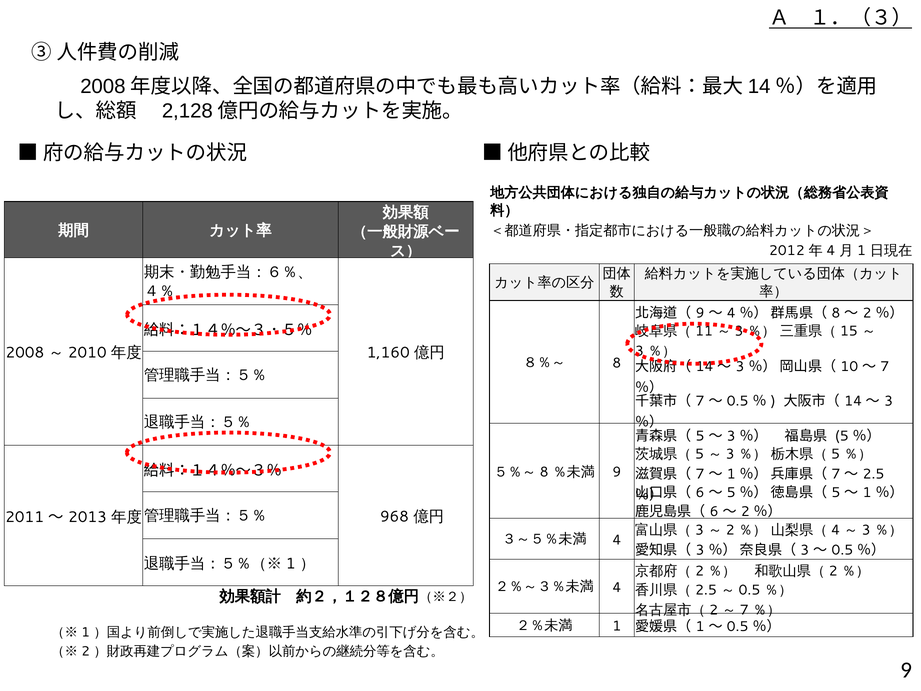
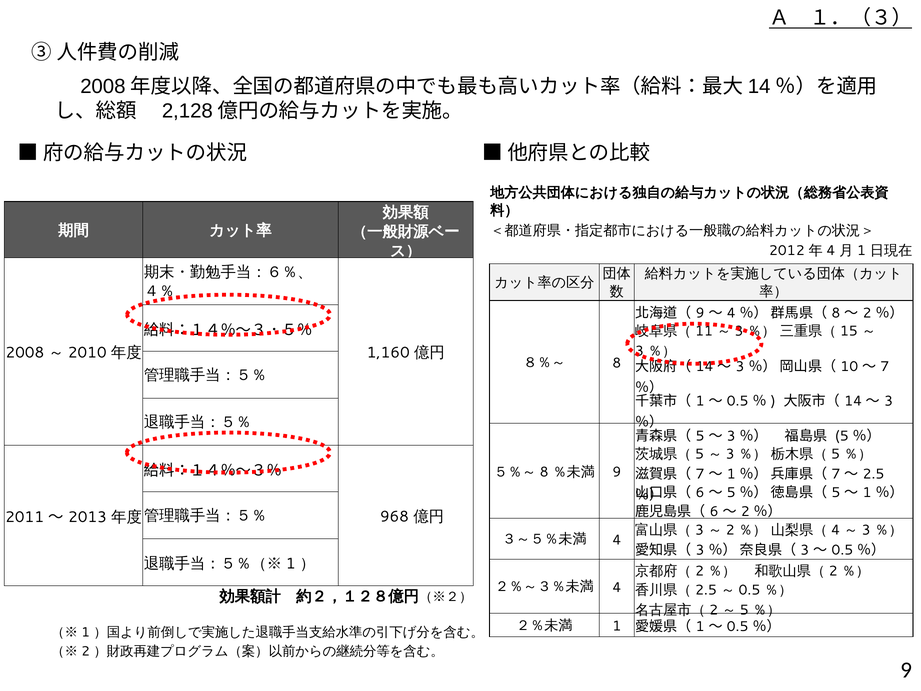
7 at (700, 401): 7 -> 1
7 at (744, 610): 7 -> 5
